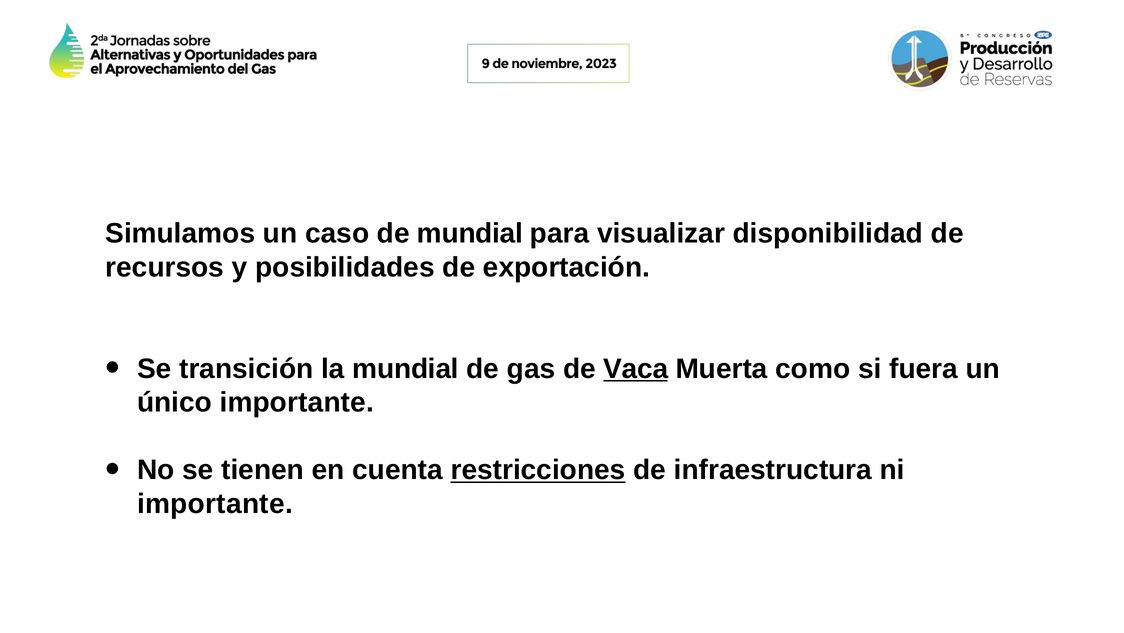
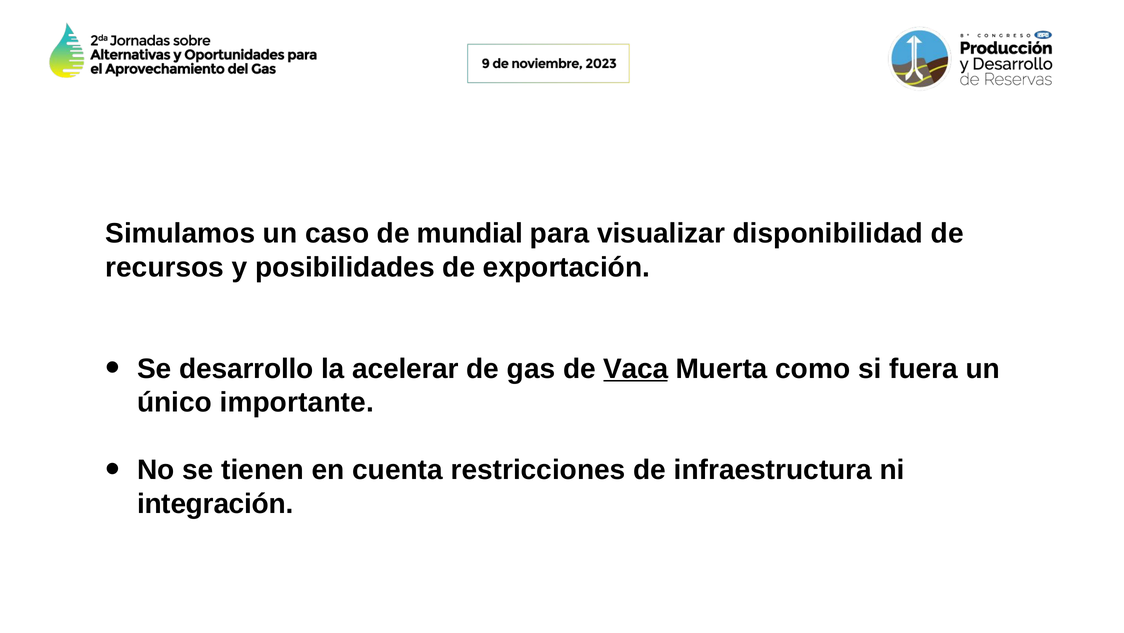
transición: transición -> desarrollo
la mundial: mundial -> acelerar
restricciones underline: present -> none
importante at (215, 503): importante -> integración
